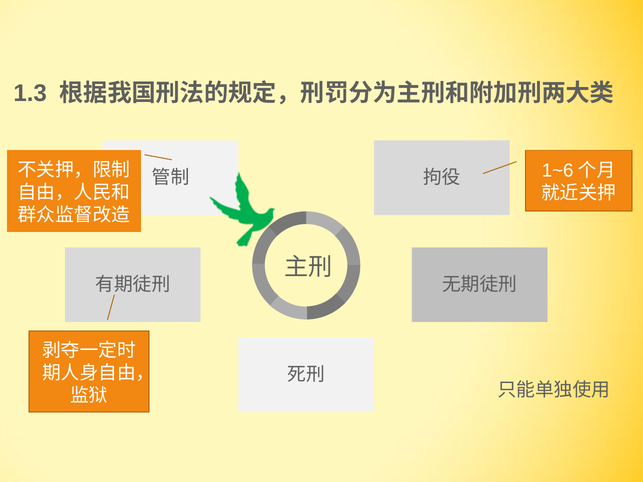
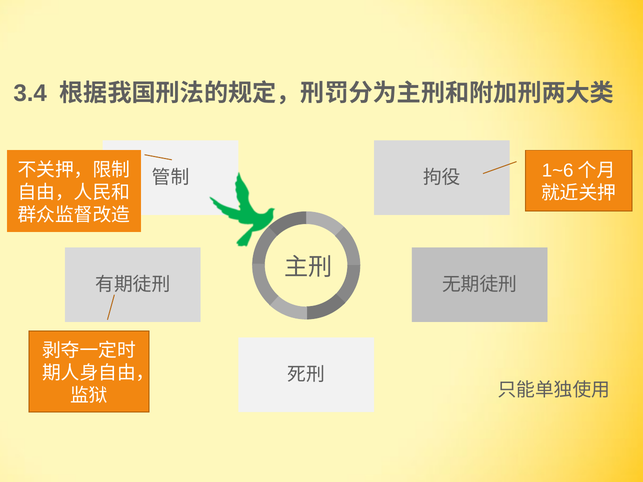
1.3: 1.3 -> 3.4
